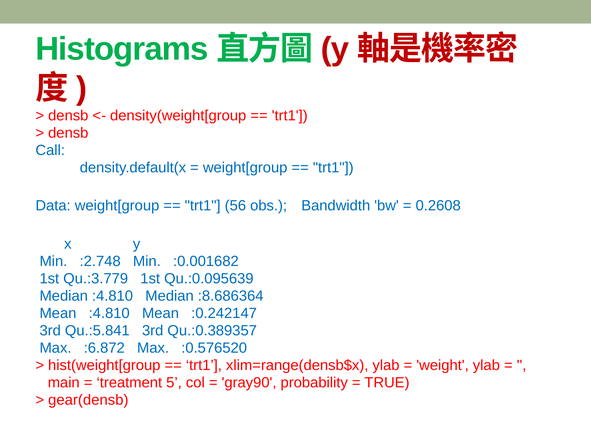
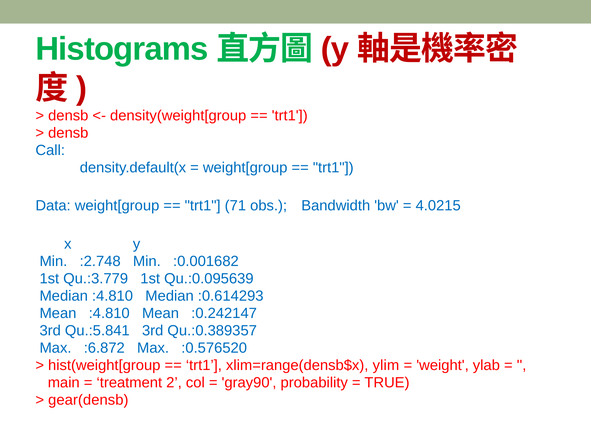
56: 56 -> 71
0.2608: 0.2608 -> 4.0215
:8.686364: :8.686364 -> :0.614293
xlim=range(densb$x ylab: ylab -> ylim
5: 5 -> 2
